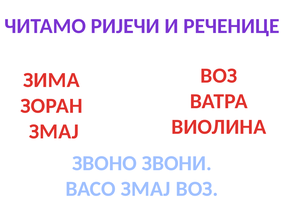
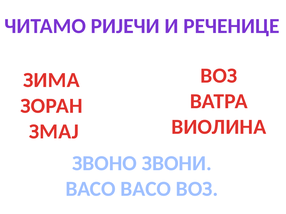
ВАСО ЗМАЈ: ЗМАЈ -> ВАСО
